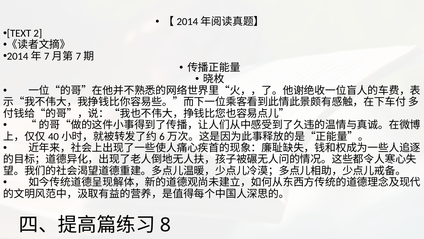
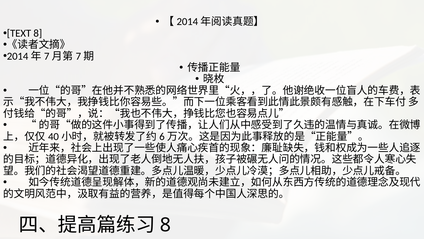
TEXT 2: 2 -> 8
